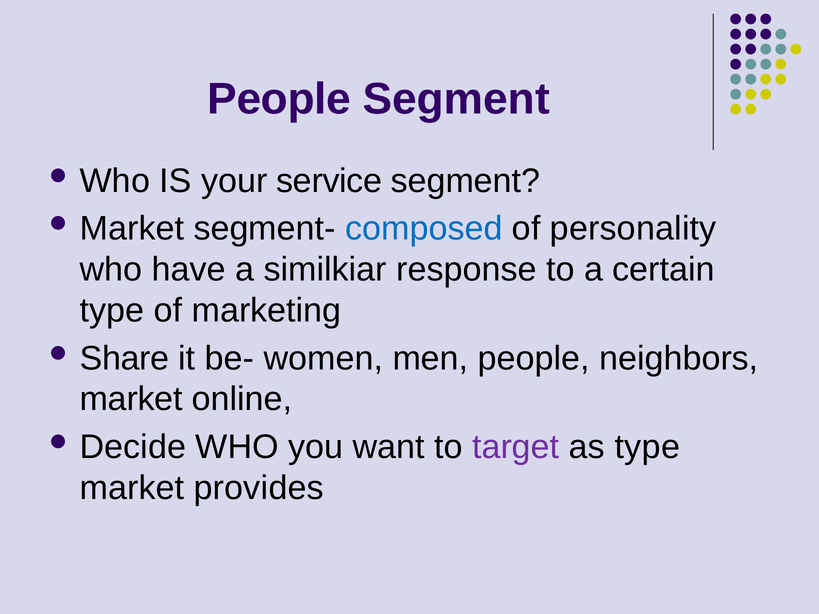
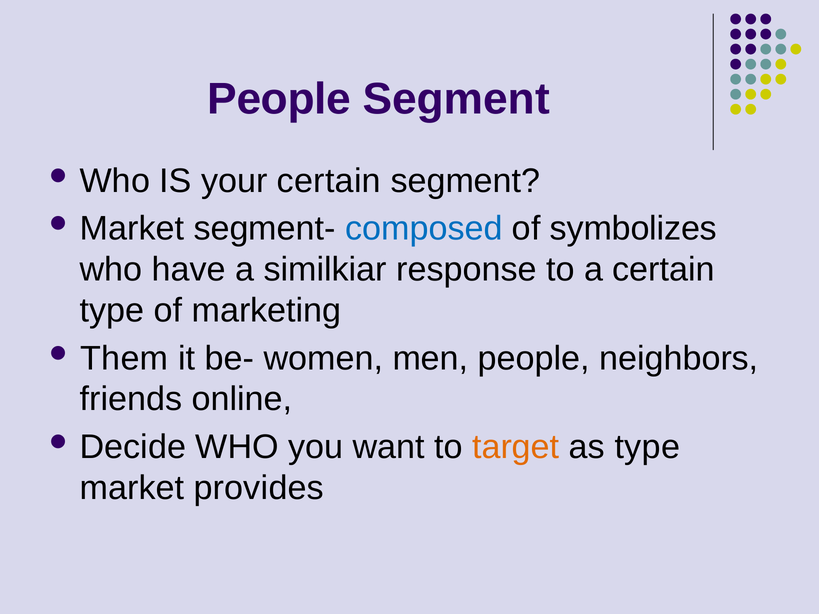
your service: service -> certain
personality: personality -> symbolizes
Share: Share -> Them
market at (131, 399): market -> friends
target colour: purple -> orange
